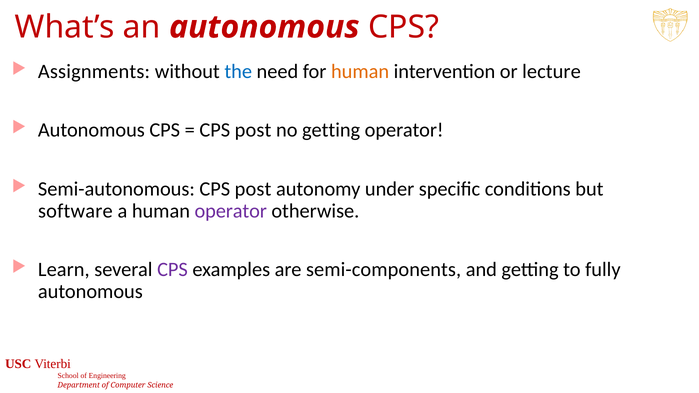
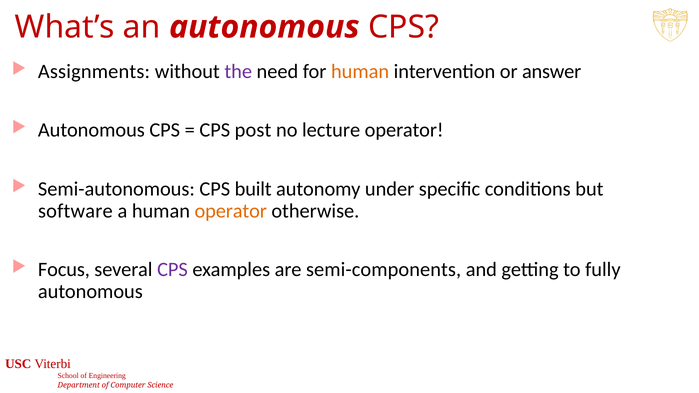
the colour: blue -> purple
lecture: lecture -> answer
no getting: getting -> lecture
Semi-autonomous CPS post: post -> built
operator at (231, 211) colour: purple -> orange
Learn: Learn -> Focus
